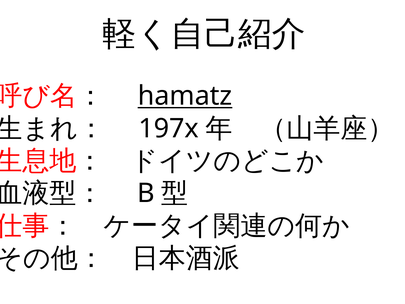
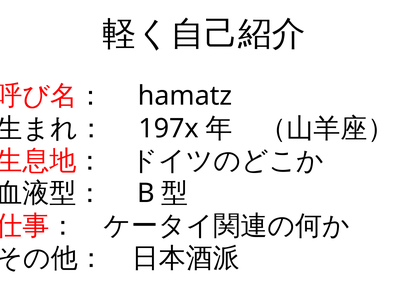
hamatz underline: present -> none
